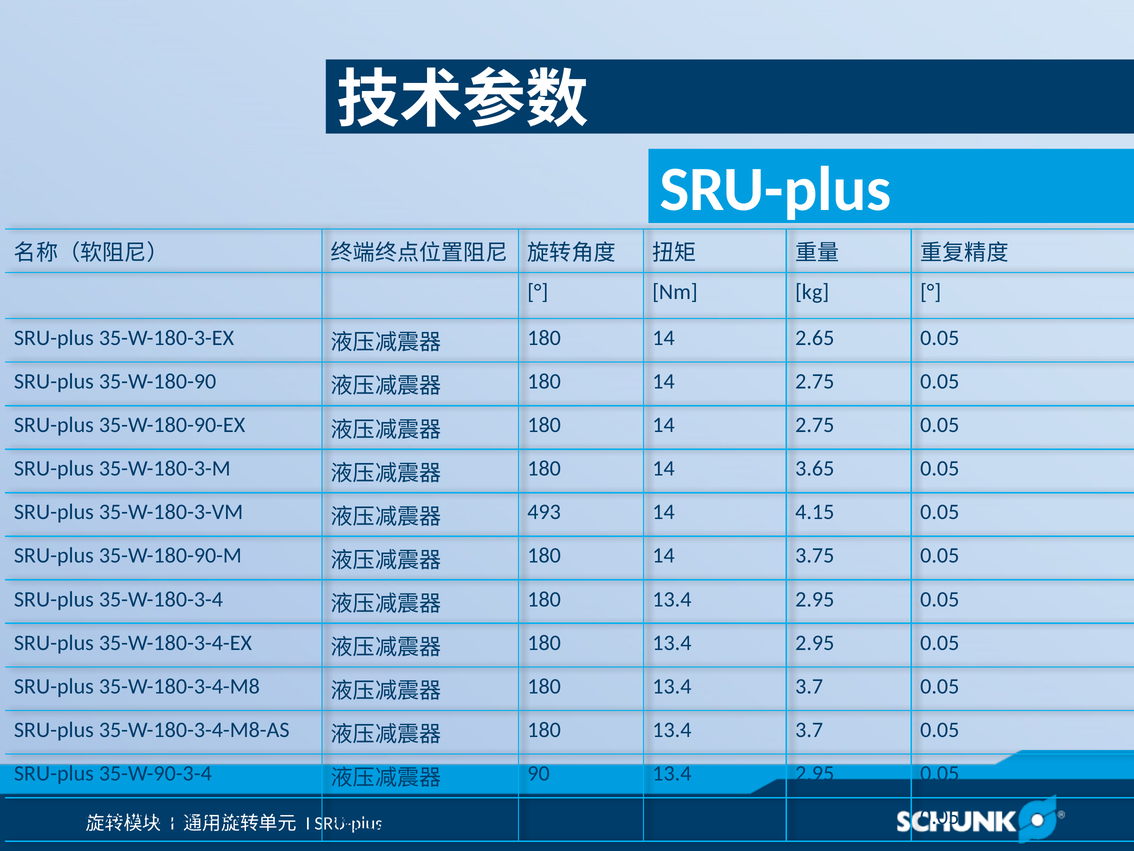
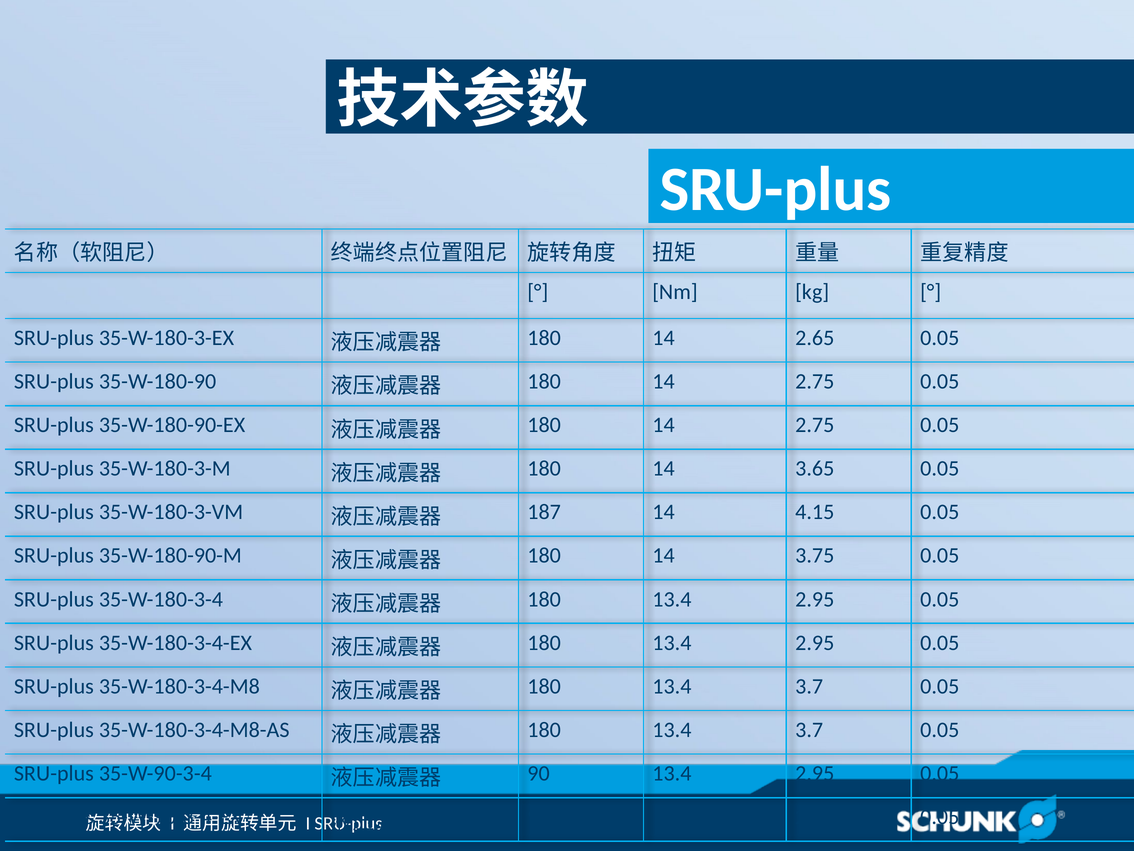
493: 493 -> 187
